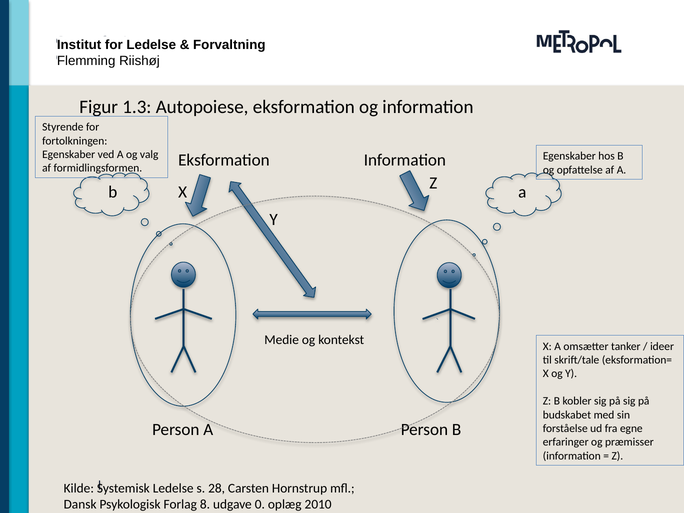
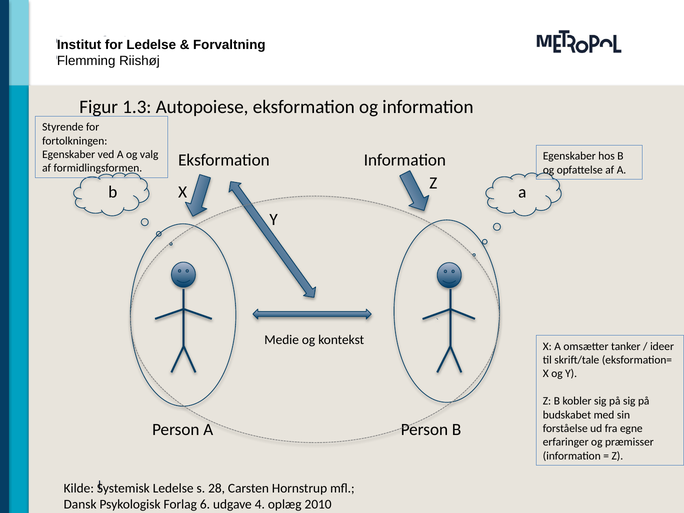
8: 8 -> 6
0: 0 -> 4
